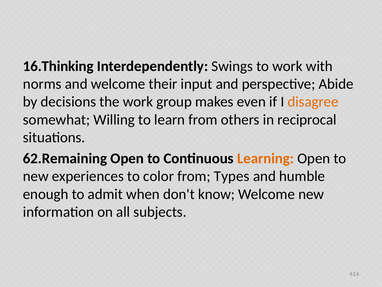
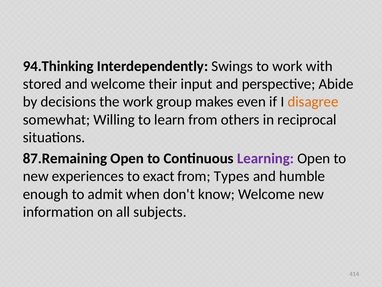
16.Thinking: 16.Thinking -> 94.Thinking
norms: norms -> stored
62.Remaining: 62.Remaining -> 87.Remaining
Learning colour: orange -> purple
color: color -> exact
